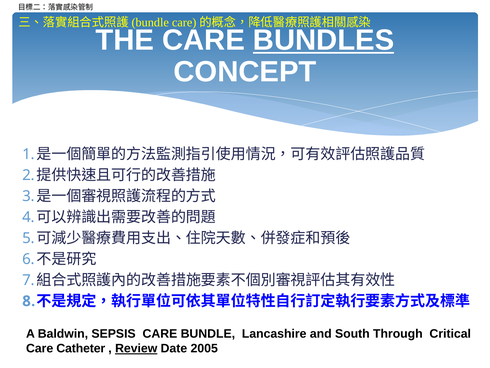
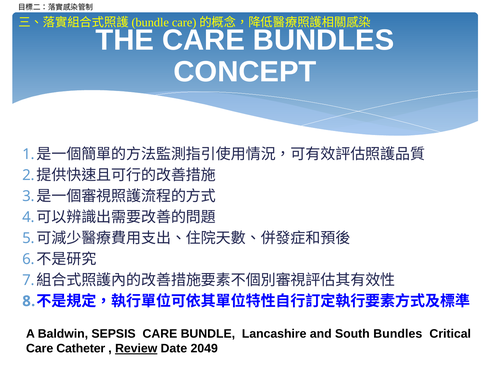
BUNDLES at (324, 40) underline: present -> none
South Through: Through -> Bundles
2005: 2005 -> 2049
